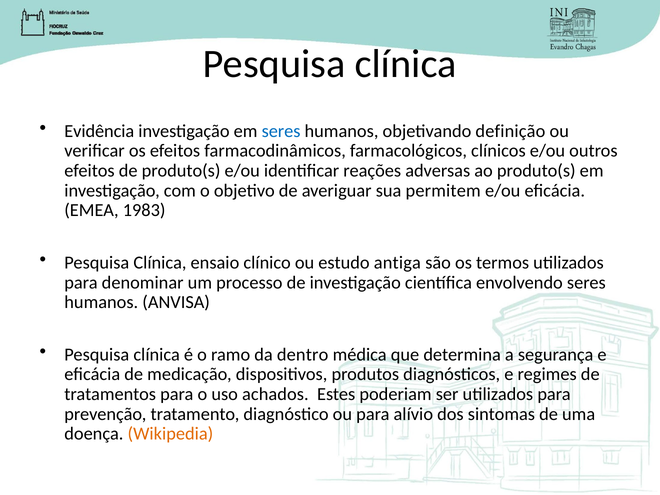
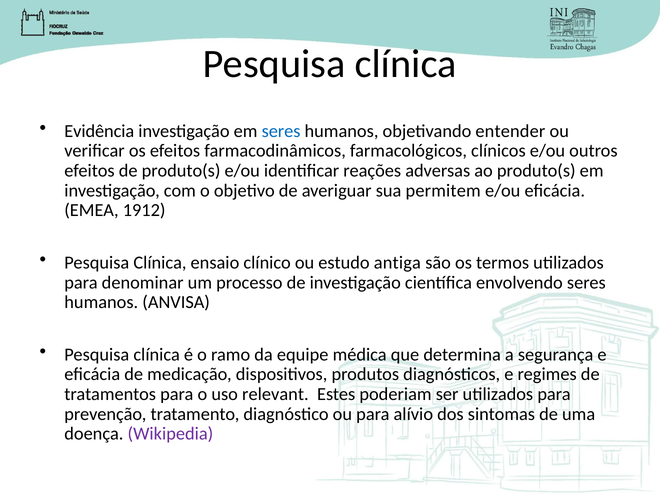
definição: definição -> entender
1983: 1983 -> 1912
dentro: dentro -> equipe
achados: achados -> relevant
Wikipedia colour: orange -> purple
